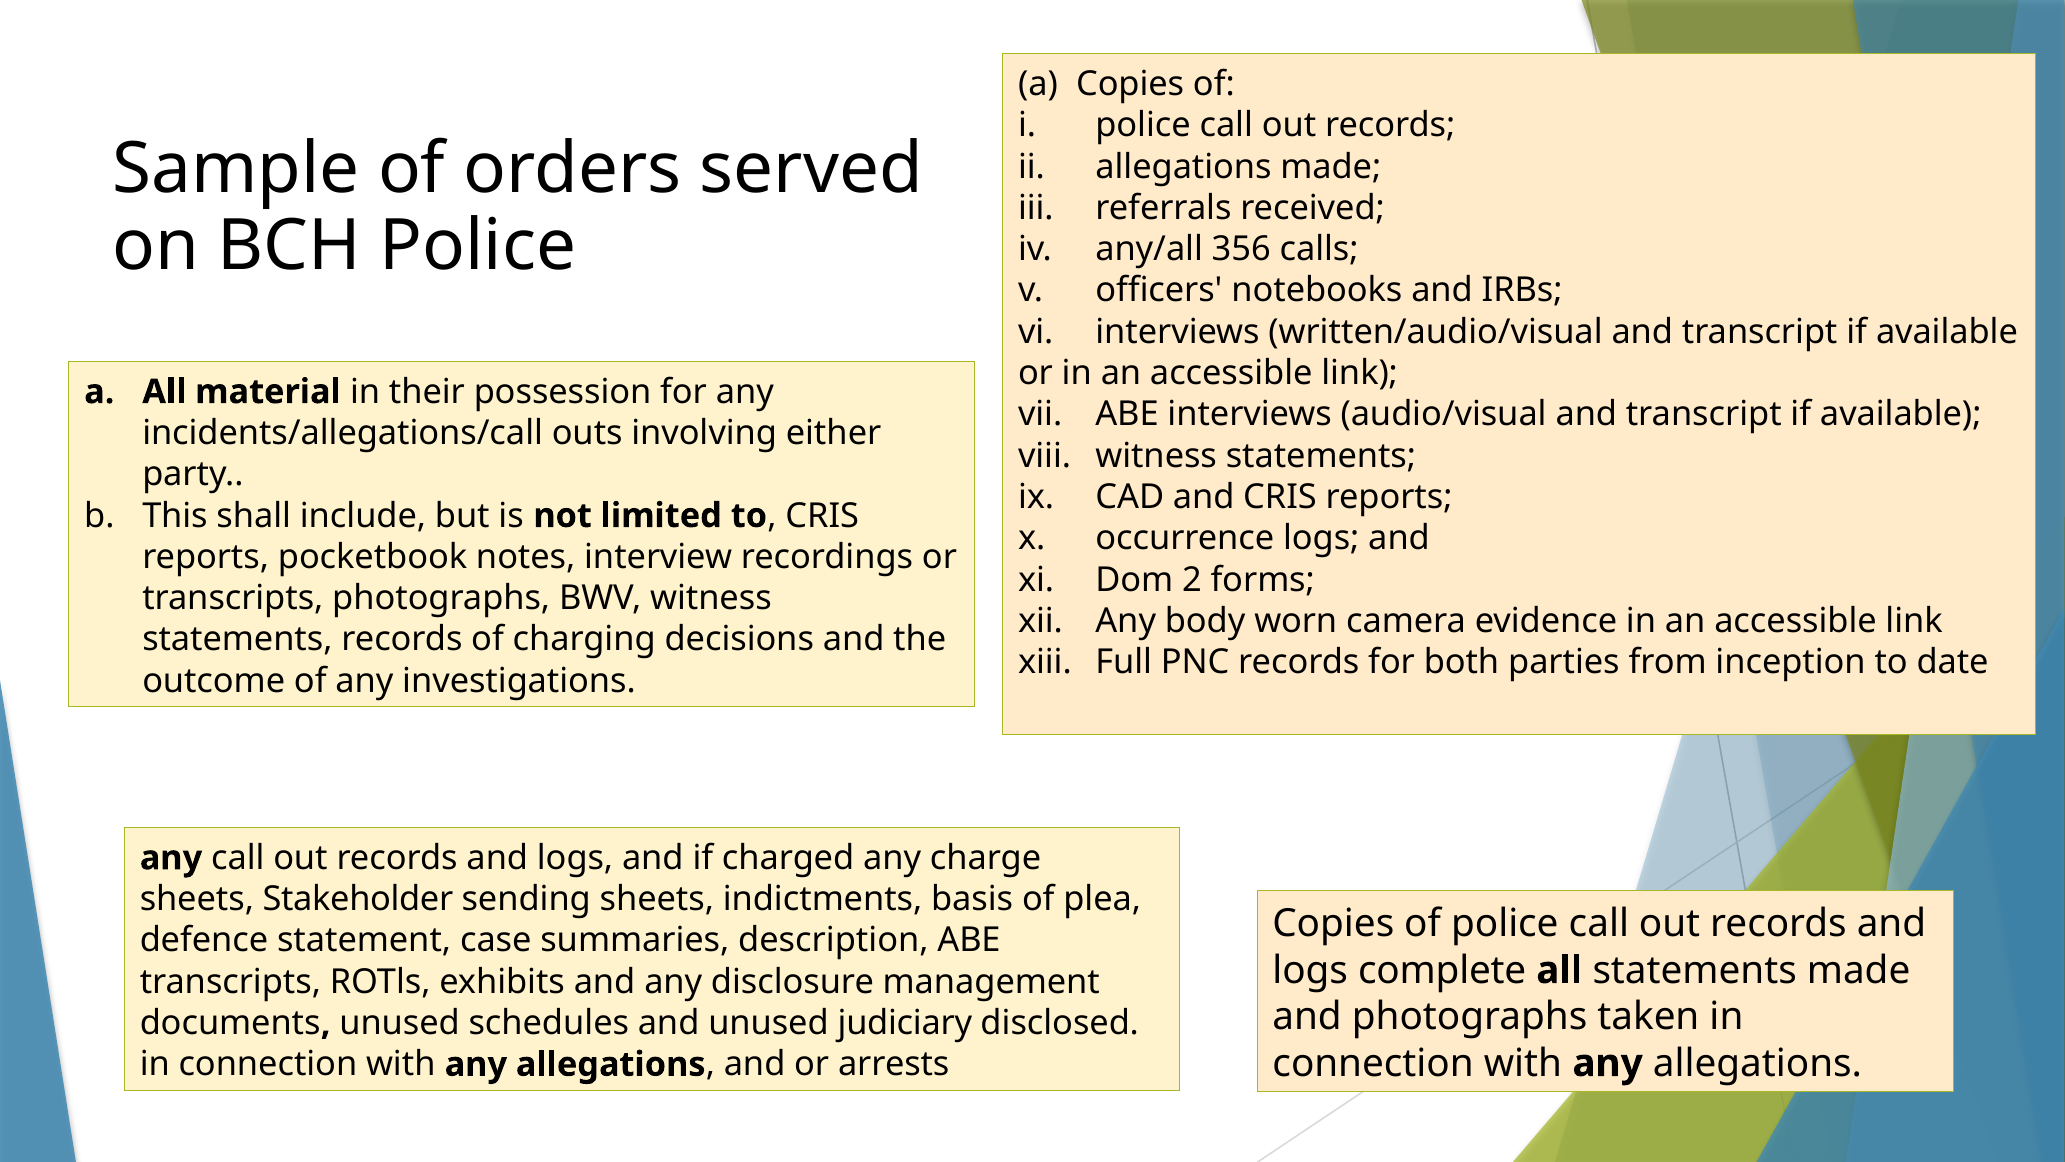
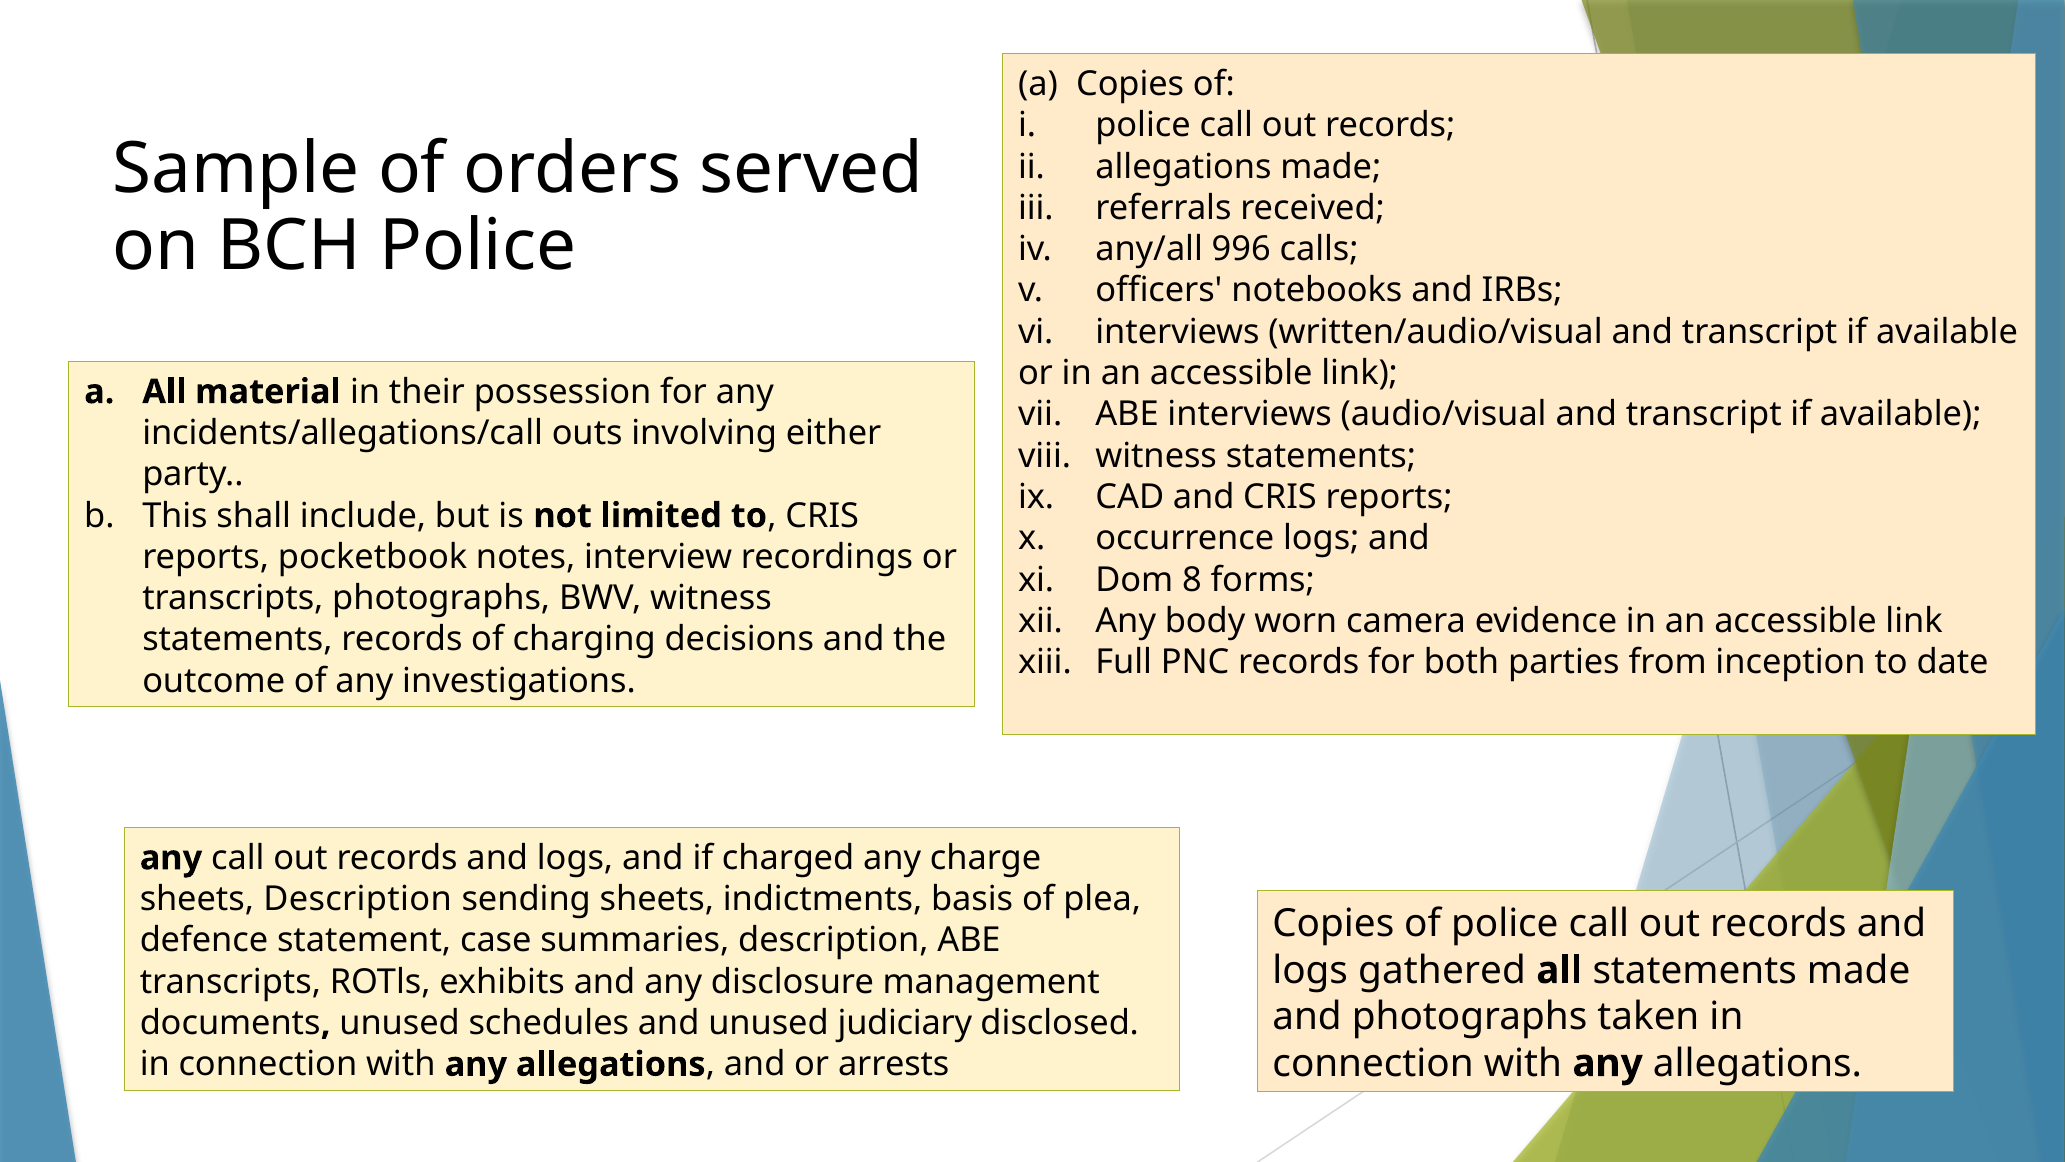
356: 356 -> 996
2: 2 -> 8
sheets Stakeholder: Stakeholder -> Description
complete: complete -> gathered
